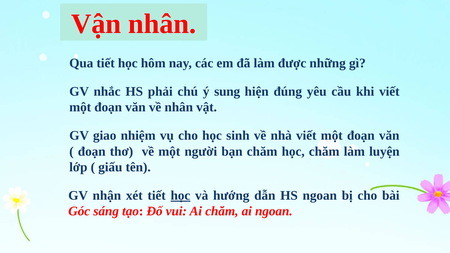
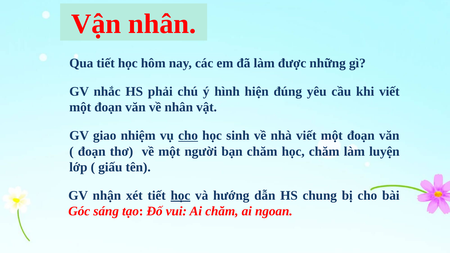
sung: sung -> hình
cho at (188, 136) underline: none -> present
HS ngoan: ngoan -> chung
